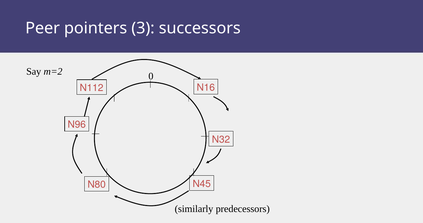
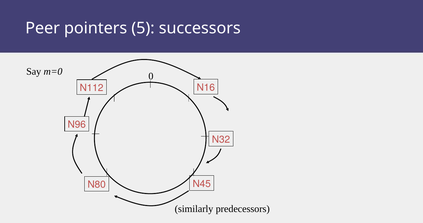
3: 3 -> 5
m=2: m=2 -> m=0
